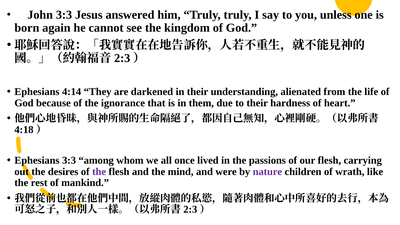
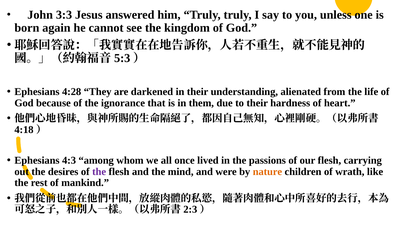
2:3: 2:3 -> 5:3
4:14: 4:14 -> 4:28
Ephesians 3:3: 3:3 -> 4:3
nature colour: purple -> orange
